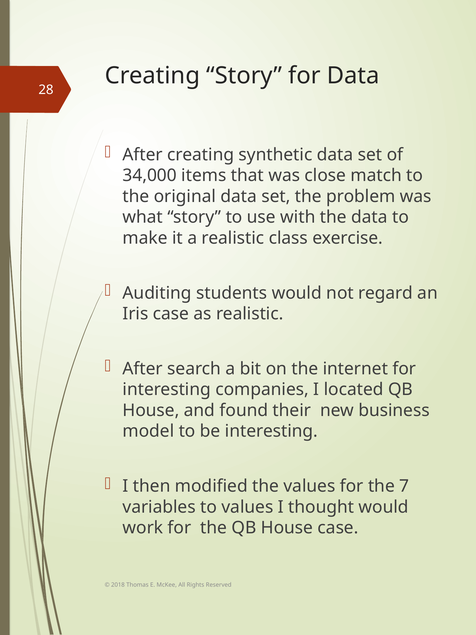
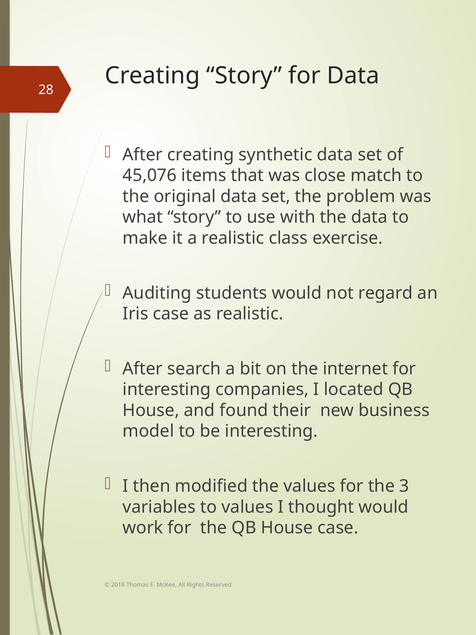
34,000: 34,000 -> 45,076
7: 7 -> 3
